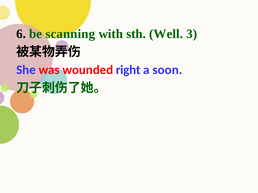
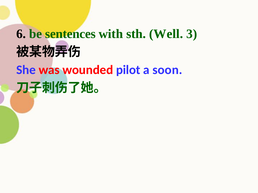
scanning: scanning -> sentences
right: right -> pilot
